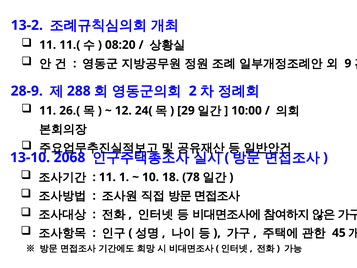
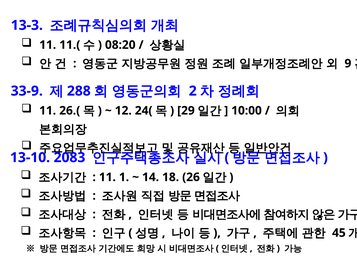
13-2: 13-2 -> 13-3
28-9: 28-9 -> 33-9
2068: 2068 -> 2083
10: 10 -> 14
78: 78 -> 26
